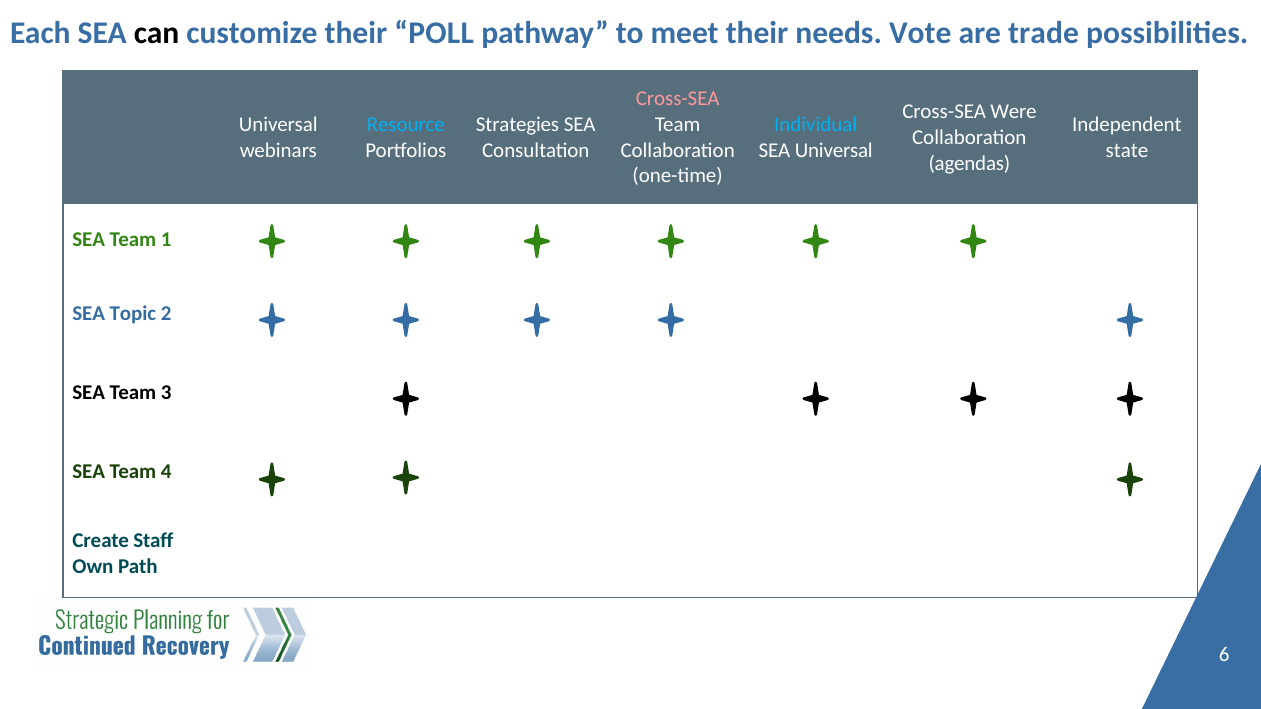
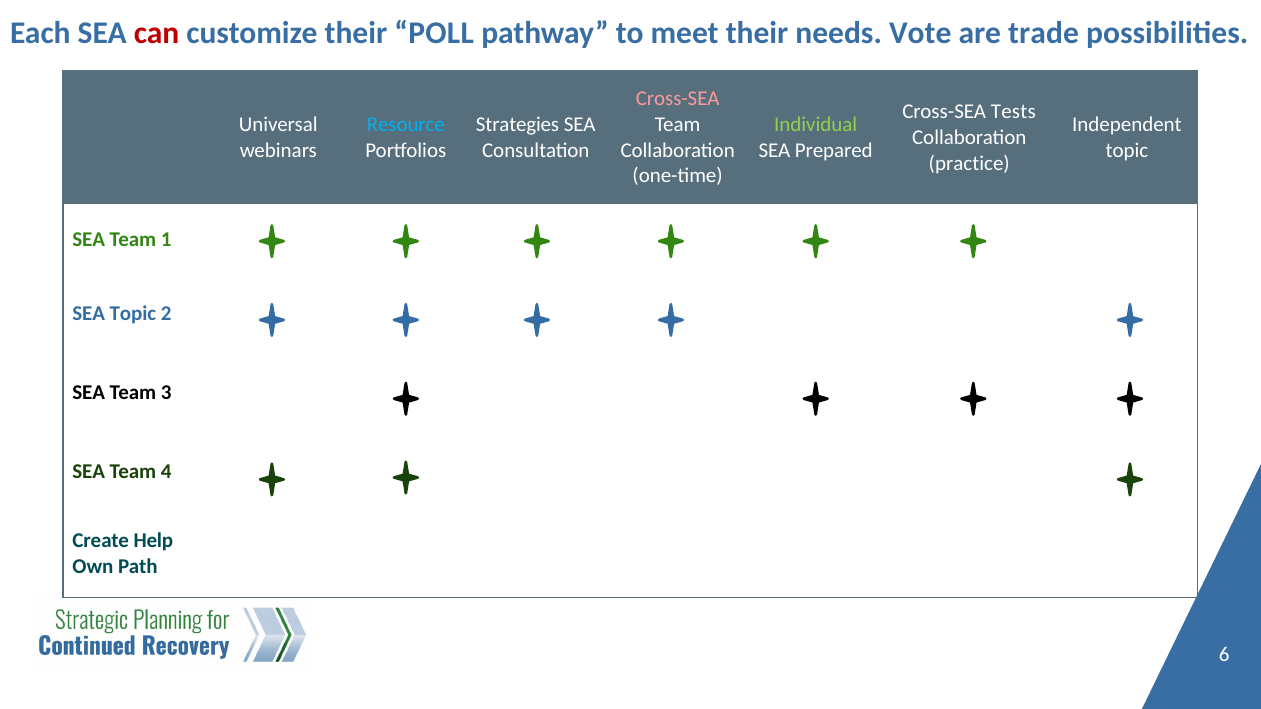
can colour: black -> red
Were: Were -> Tests
Individual colour: light blue -> light green
SEA Universal: Universal -> Prepared
state at (1127, 150): state -> topic
agendas: agendas -> practice
Staff: Staff -> Help
